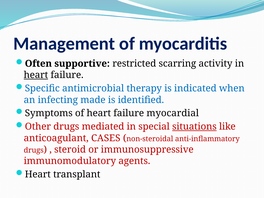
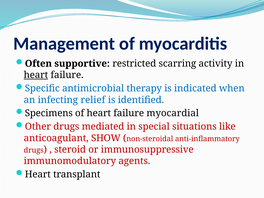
made: made -> relief
Symptoms: Symptoms -> Specimens
situations underline: present -> none
CASES: CASES -> SHOW
